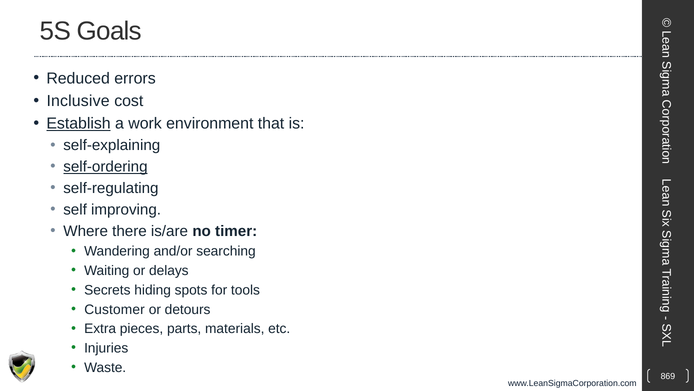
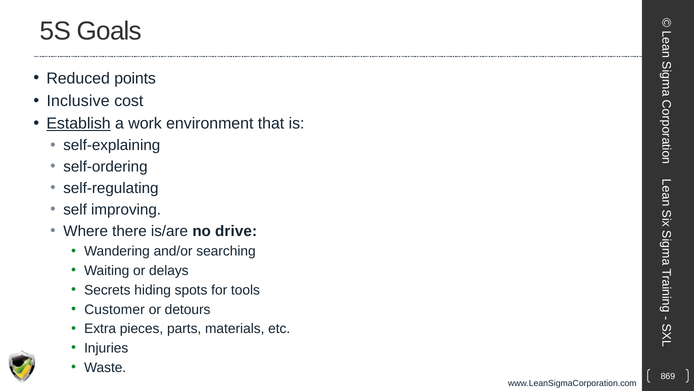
errors: errors -> points
self-ordering underline: present -> none
timer: timer -> drive
